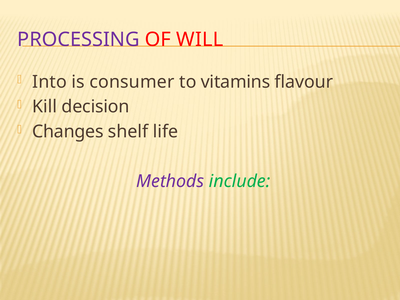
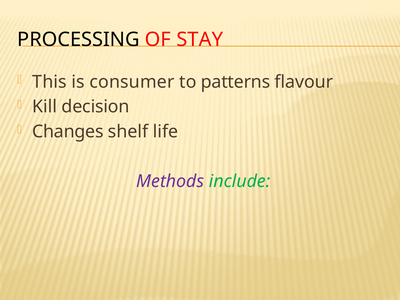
PROCESSING colour: purple -> black
WILL: WILL -> STAY
Into: Into -> This
vitamins: vitamins -> patterns
